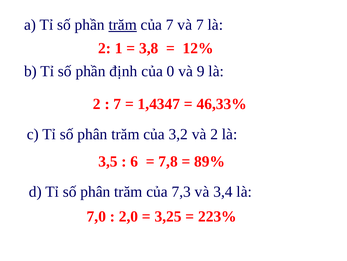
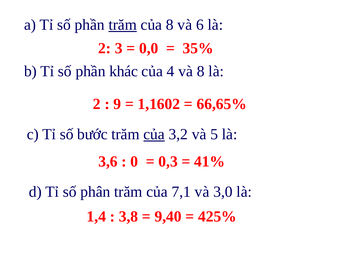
của 7: 7 -> 8
và 7: 7 -> 6
1: 1 -> 3
3,8: 3,8 -> 0,0
12%: 12% -> 35%
định: định -> khác
0: 0 -> 4
và 9: 9 -> 8
7 at (117, 104): 7 -> 9
1,4347: 1,4347 -> 1,1602
46,33%: 46,33% -> 66,65%
c Tỉ số phân: phân -> bước
của at (154, 134) underline: none -> present
và 2: 2 -> 5
3,5: 3,5 -> 3,6
6: 6 -> 0
7,8: 7,8 -> 0,3
89%: 89% -> 41%
7,3: 7,3 -> 7,1
3,4: 3,4 -> 3,0
7,0: 7,0 -> 1,4
2,0: 2,0 -> 3,8
3,25: 3,25 -> 9,40
223%: 223% -> 425%
